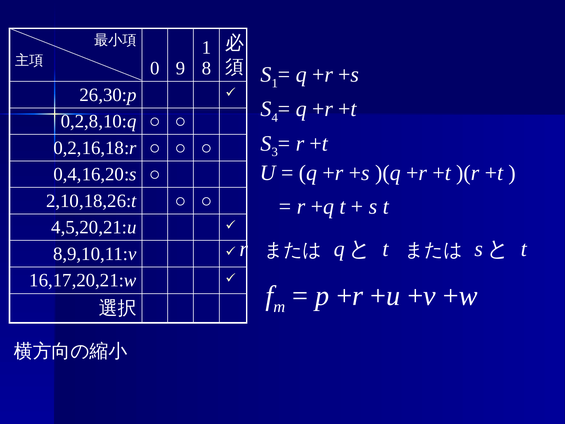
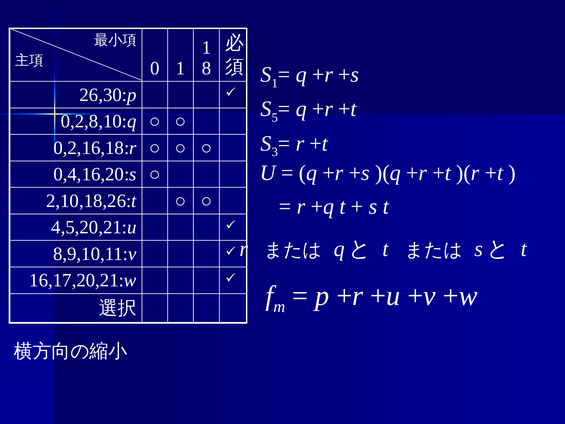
0 9: 9 -> 1
4: 4 -> 5
